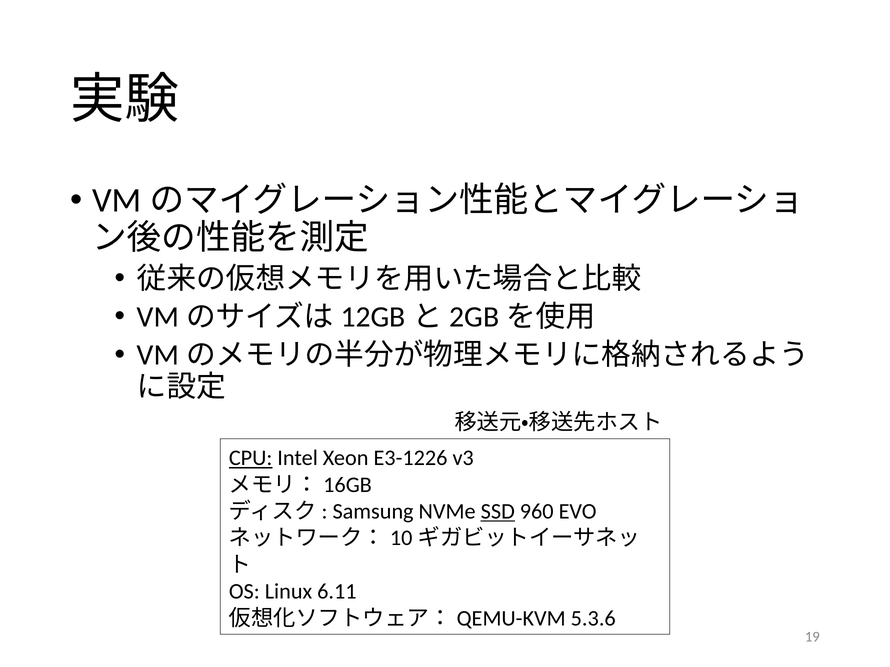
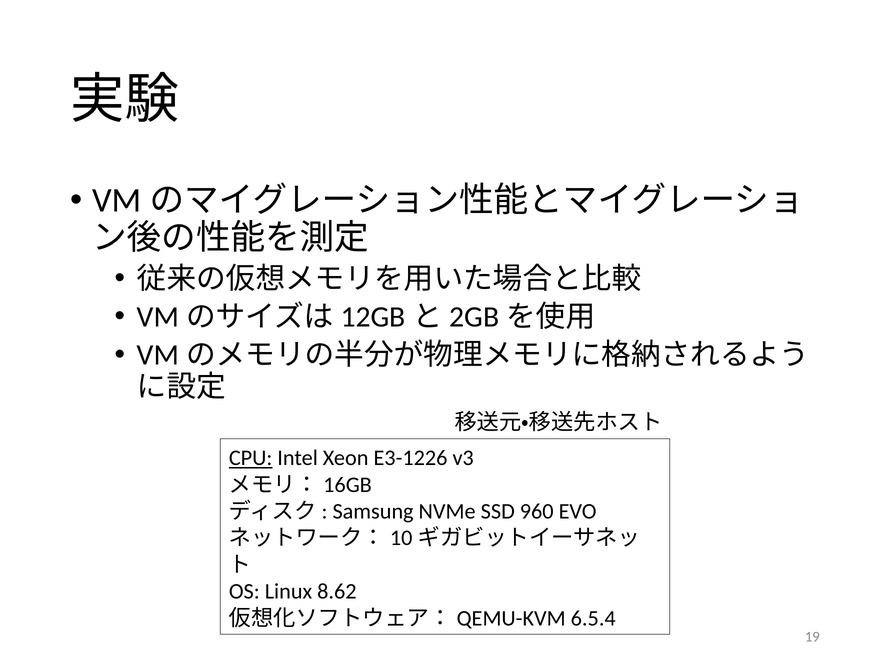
SSD underline: present -> none
6.11: 6.11 -> 8.62
5.3.6: 5.3.6 -> 6.5.4
